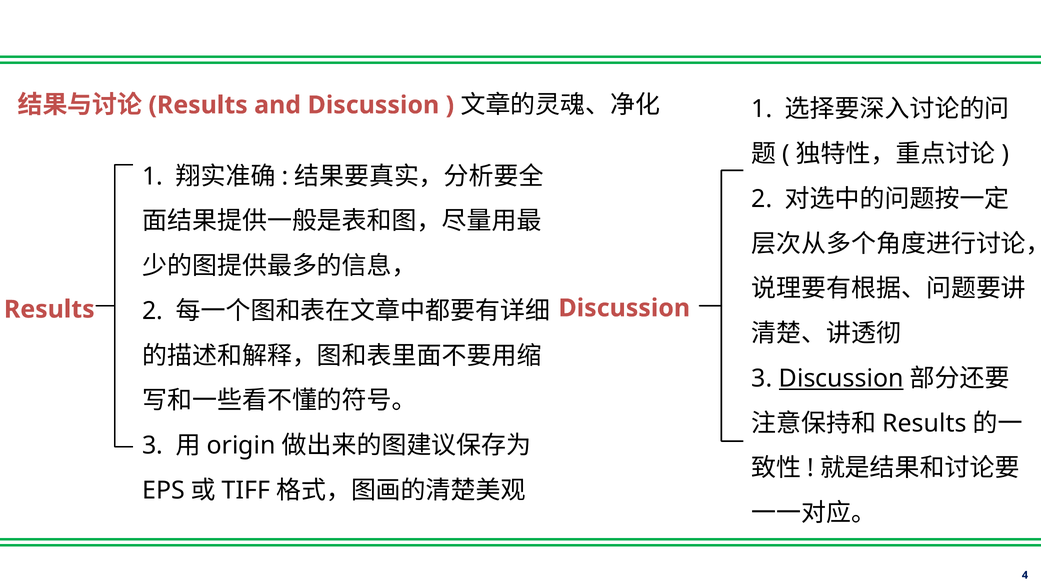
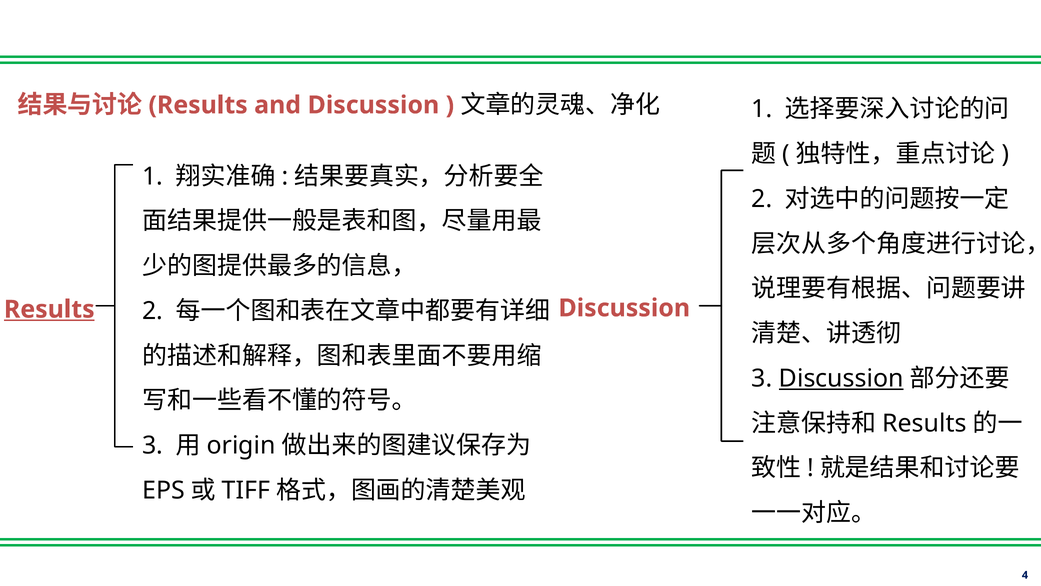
Results at (49, 309) underline: none -> present
